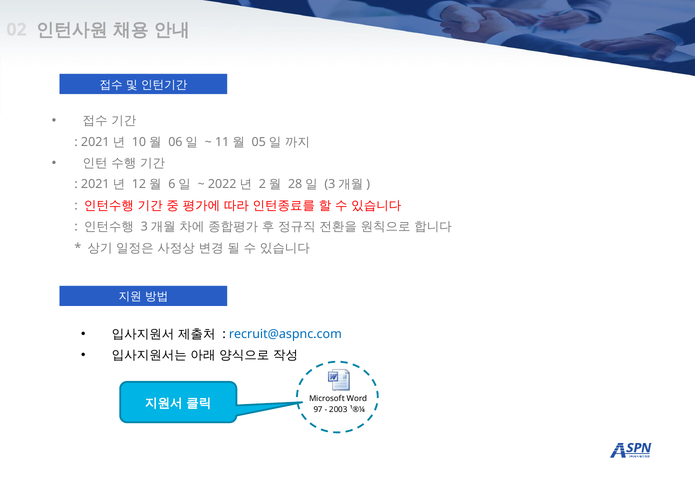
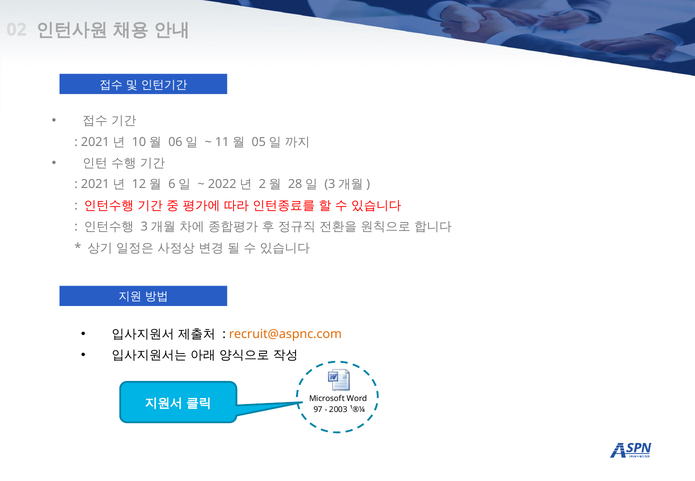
recruit@aspnc.com colour: blue -> orange
